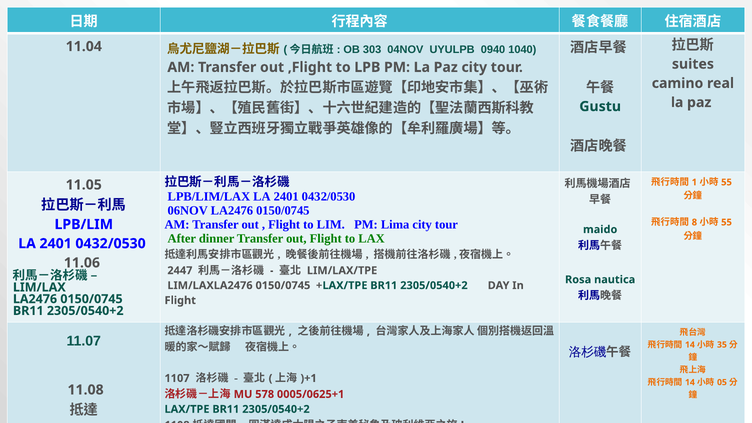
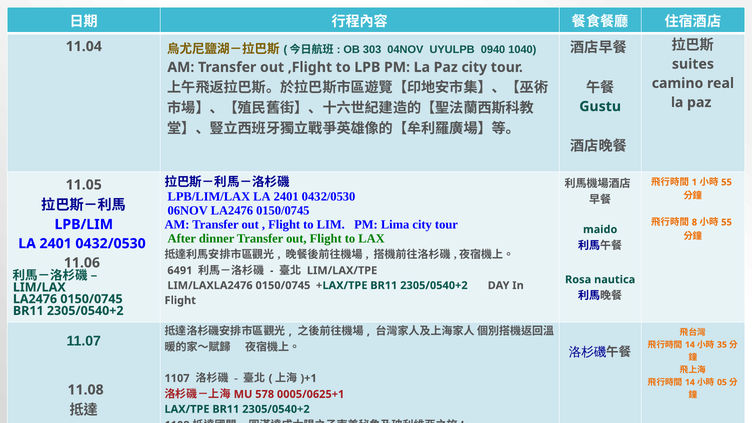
2447: 2447 -> 6491
